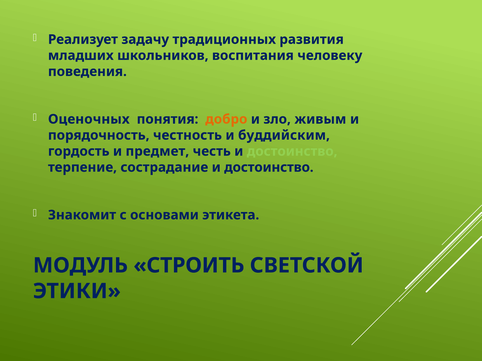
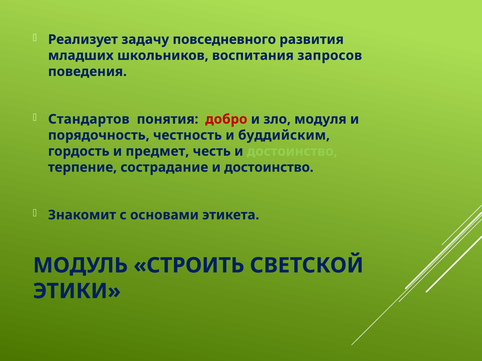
традиционных: традиционных -> повседневного
человеку: человеку -> запросов
Оценочных: Оценочных -> Стандартов
добро colour: orange -> red
живым: живым -> модуля
